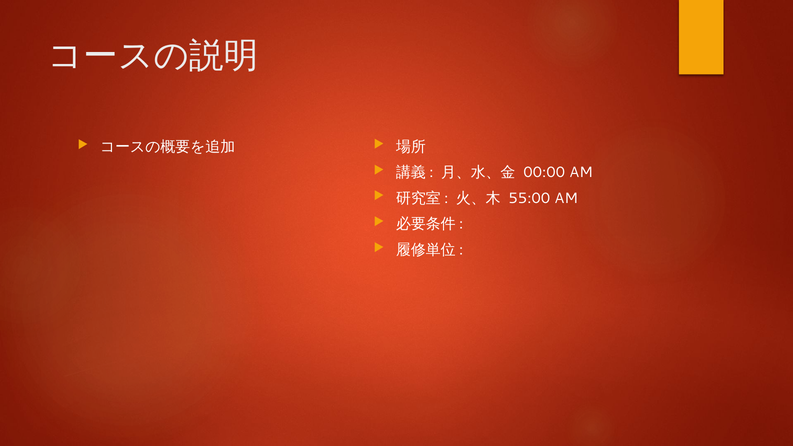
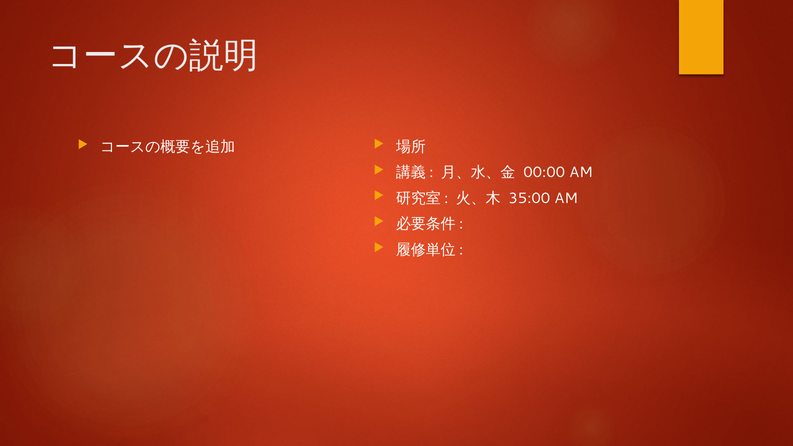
55:00: 55:00 -> 35:00
